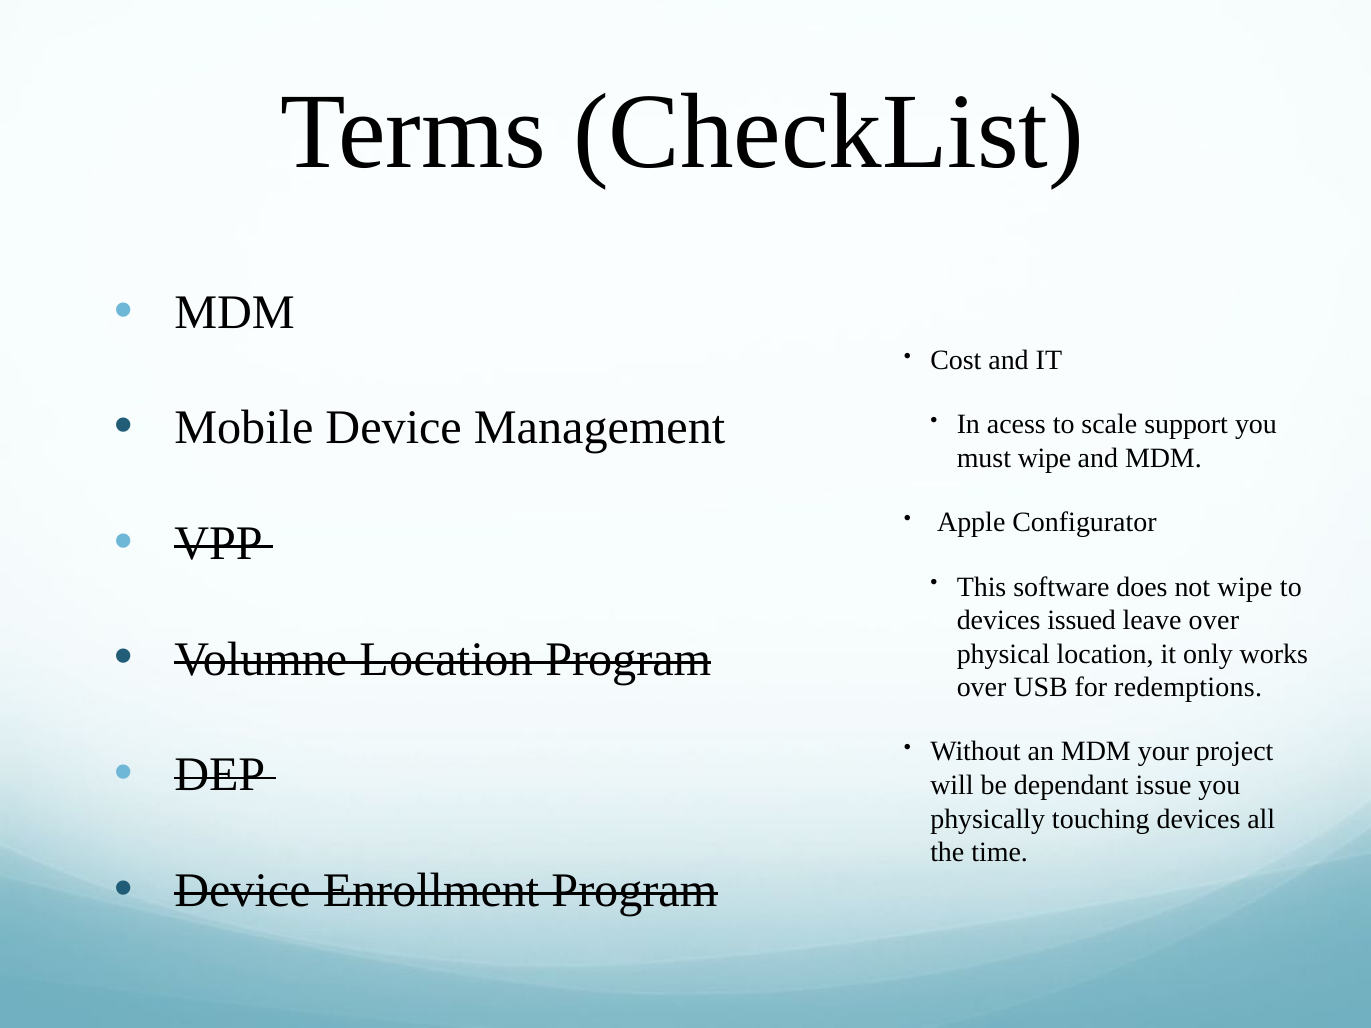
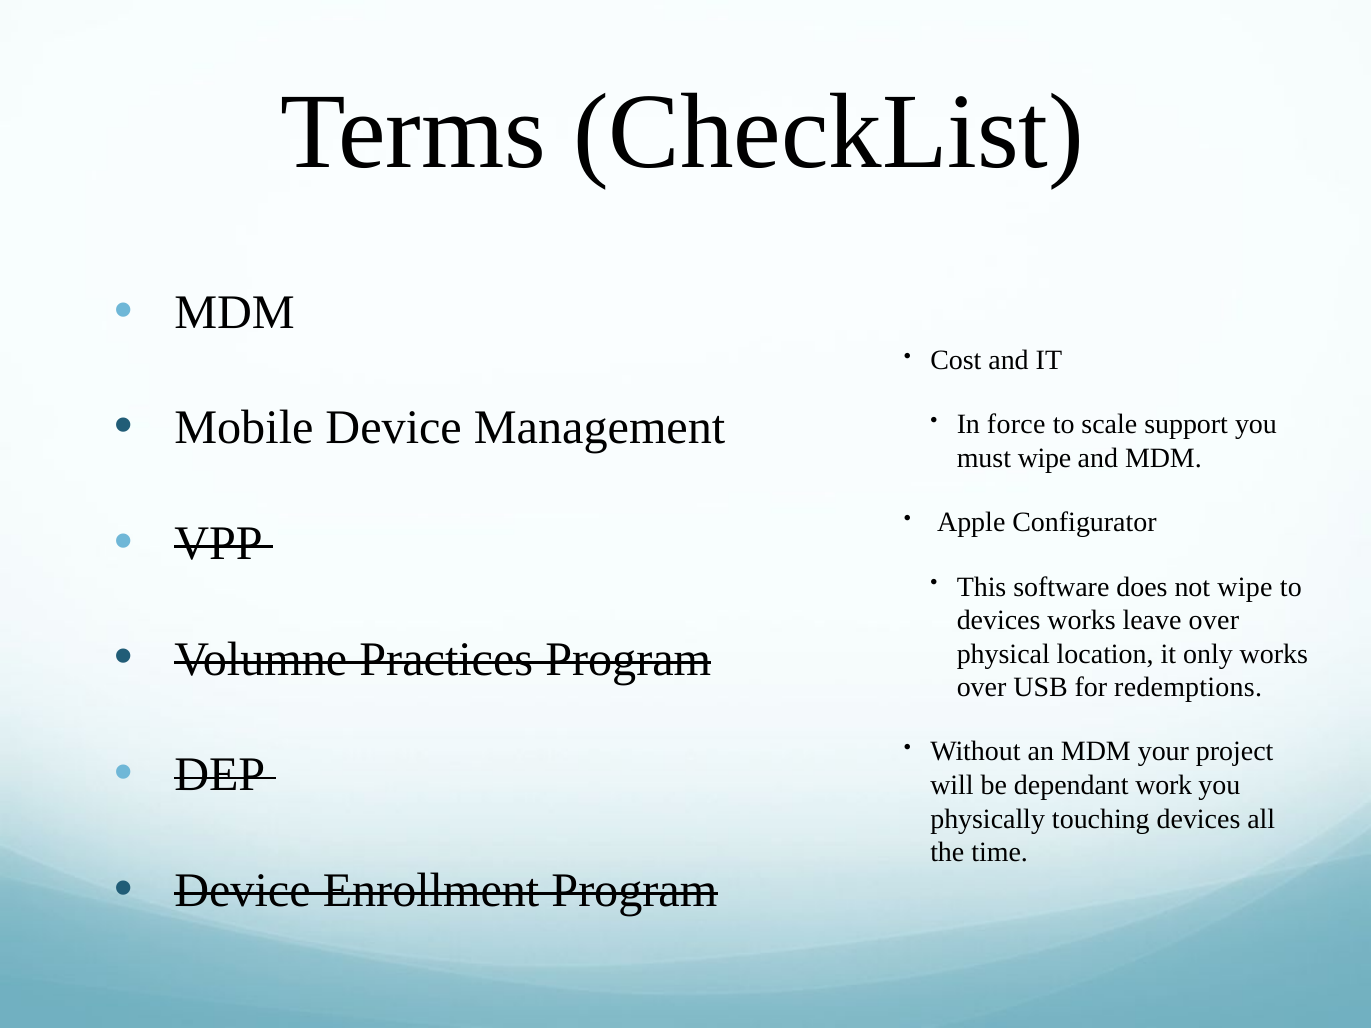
acess: acess -> force
devices issued: issued -> works
Volumne Location: Location -> Practices
issue: issue -> work
